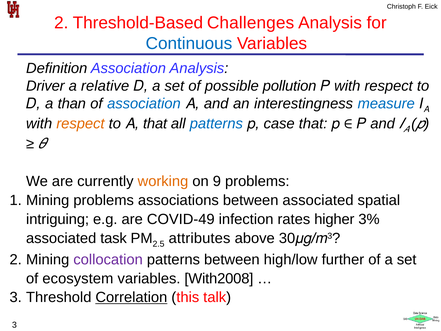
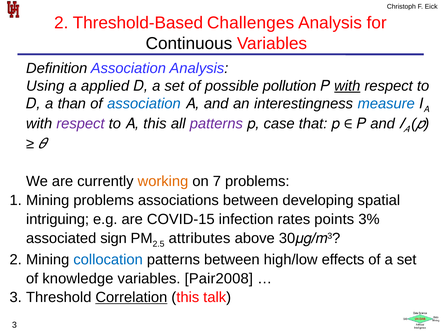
Continuous colour: blue -> black
Driver: Driver -> Using
relative: relative -> applied
with at (347, 86) underline: none -> present
respect at (80, 124) colour: orange -> purple
that at (155, 124): that -> this
patterns at (216, 124) colour: blue -> purple
9: 9 -> 7
between associated: associated -> developing
COVID-49: COVID-49 -> COVID-15
higher: higher -> points
task: task -> sign
collocation colour: purple -> blue
further: further -> effects
ecosystem: ecosystem -> knowledge
With2008: With2008 -> Pair2008
